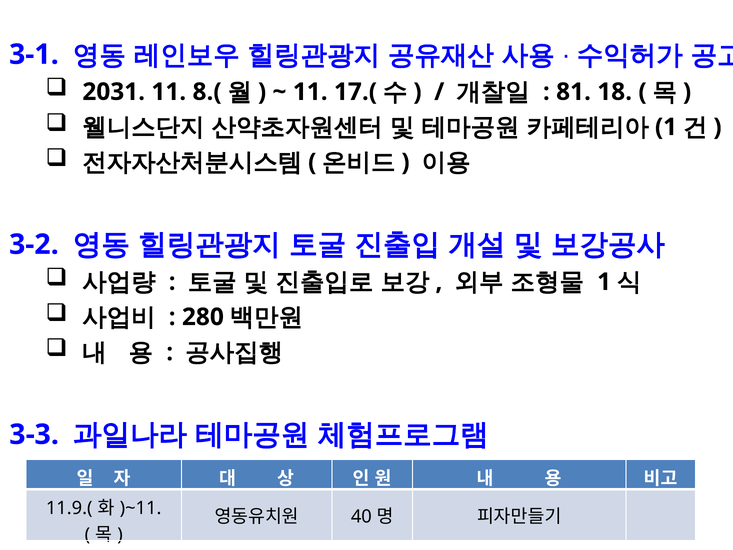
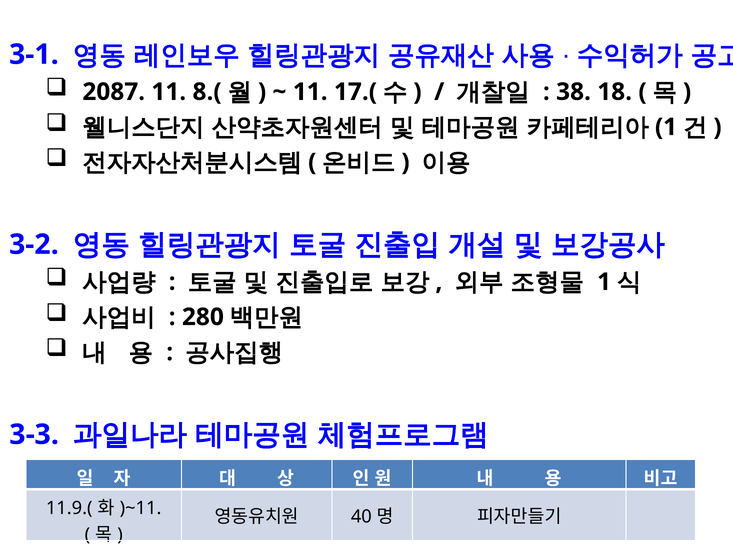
2031: 2031 -> 2087
81: 81 -> 38
